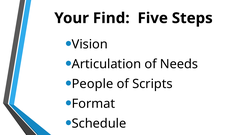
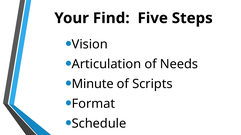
People: People -> Minute
